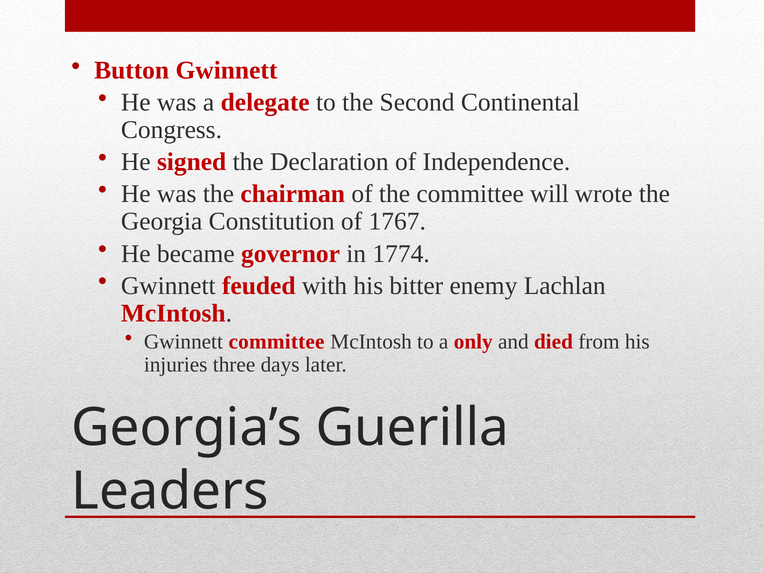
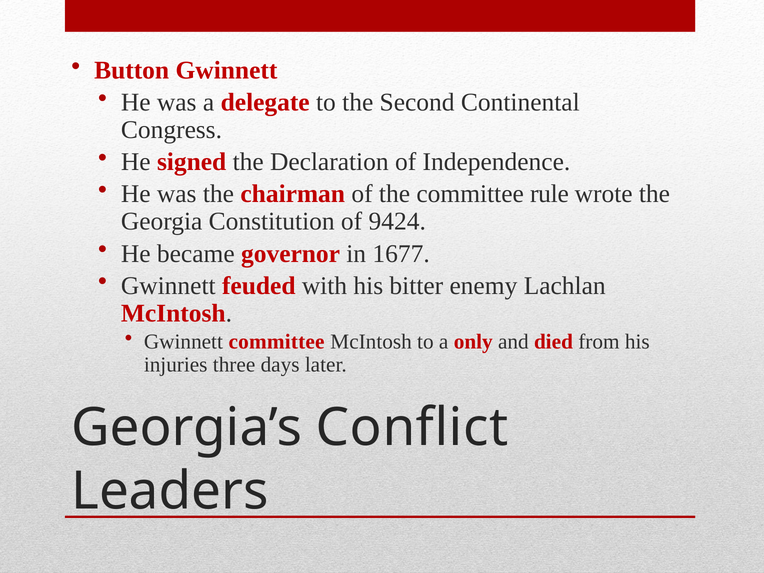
will: will -> rule
1767: 1767 -> 9424
1774: 1774 -> 1677
Guerilla: Guerilla -> Conflict
